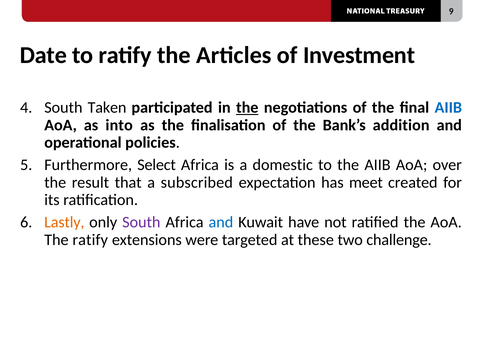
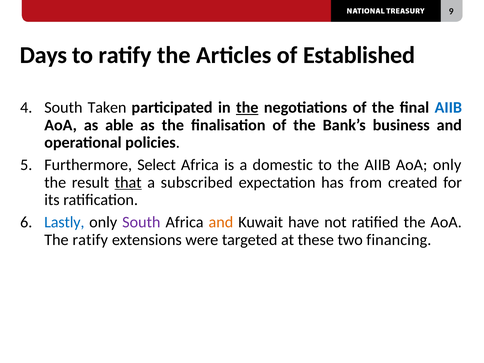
Date: Date -> Days
Investment: Investment -> Established
into: into -> able
addition: addition -> business
AoA over: over -> only
that underline: none -> present
meet: meet -> from
Lastly colour: orange -> blue
and at (221, 222) colour: blue -> orange
challenge: challenge -> financing
